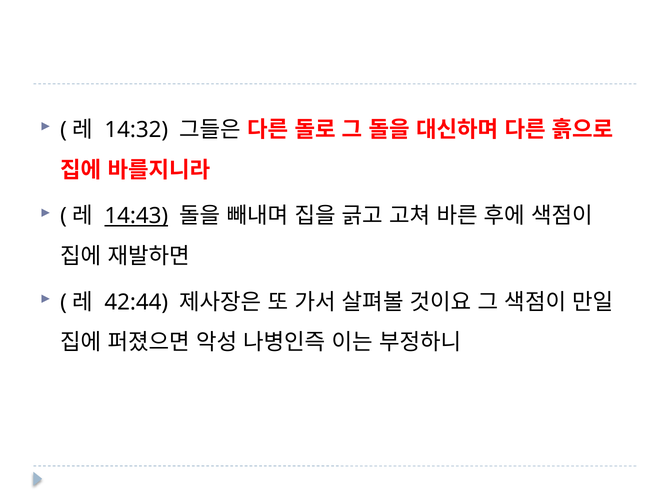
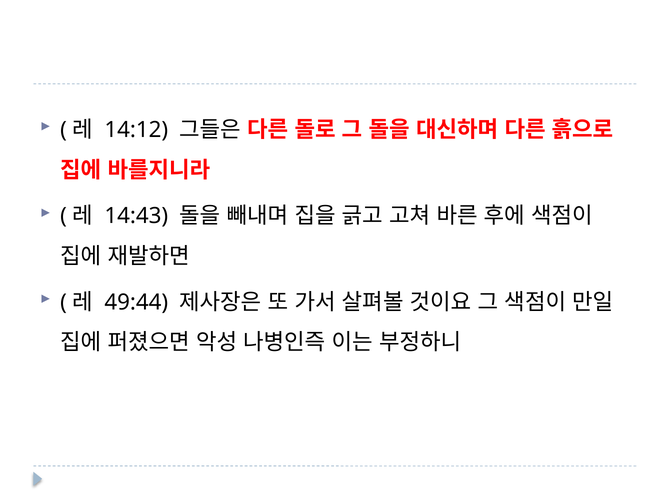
14:32: 14:32 -> 14:12
14:43 underline: present -> none
42:44: 42:44 -> 49:44
